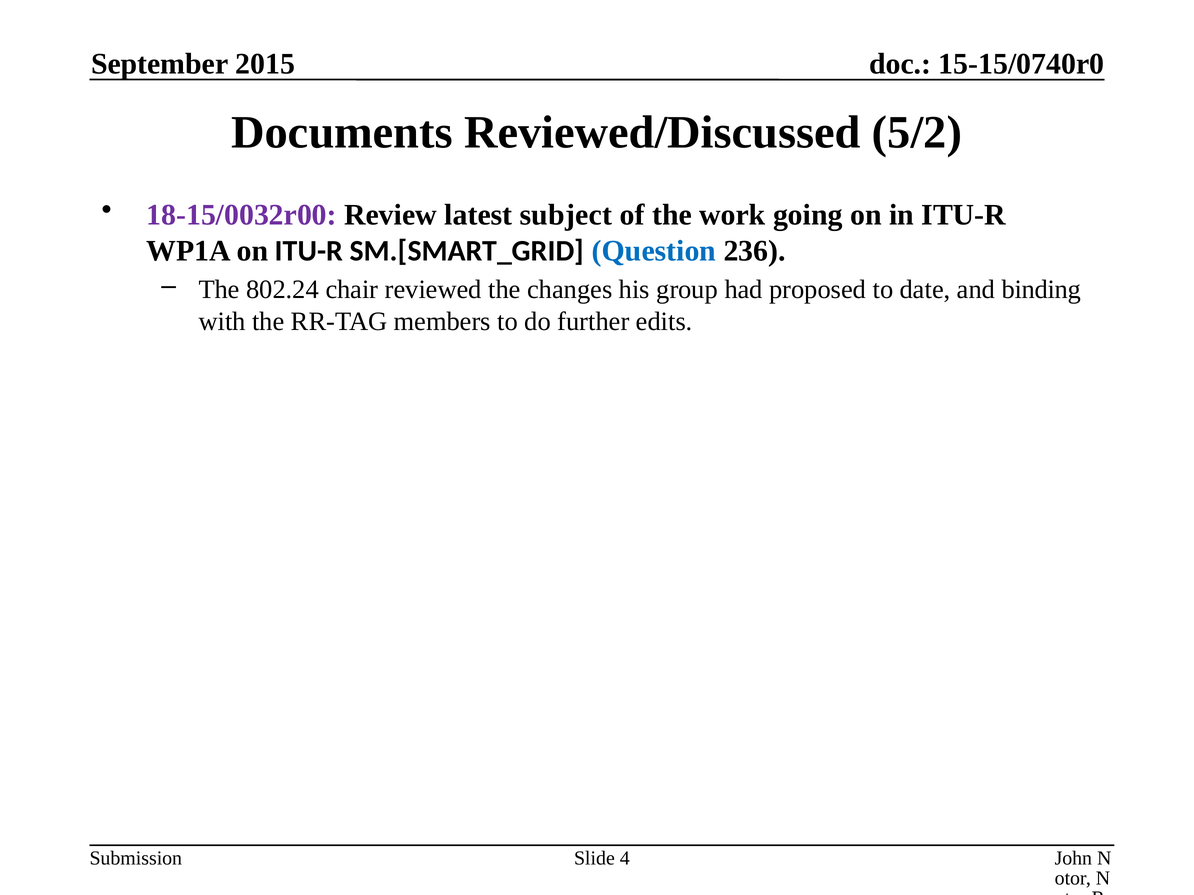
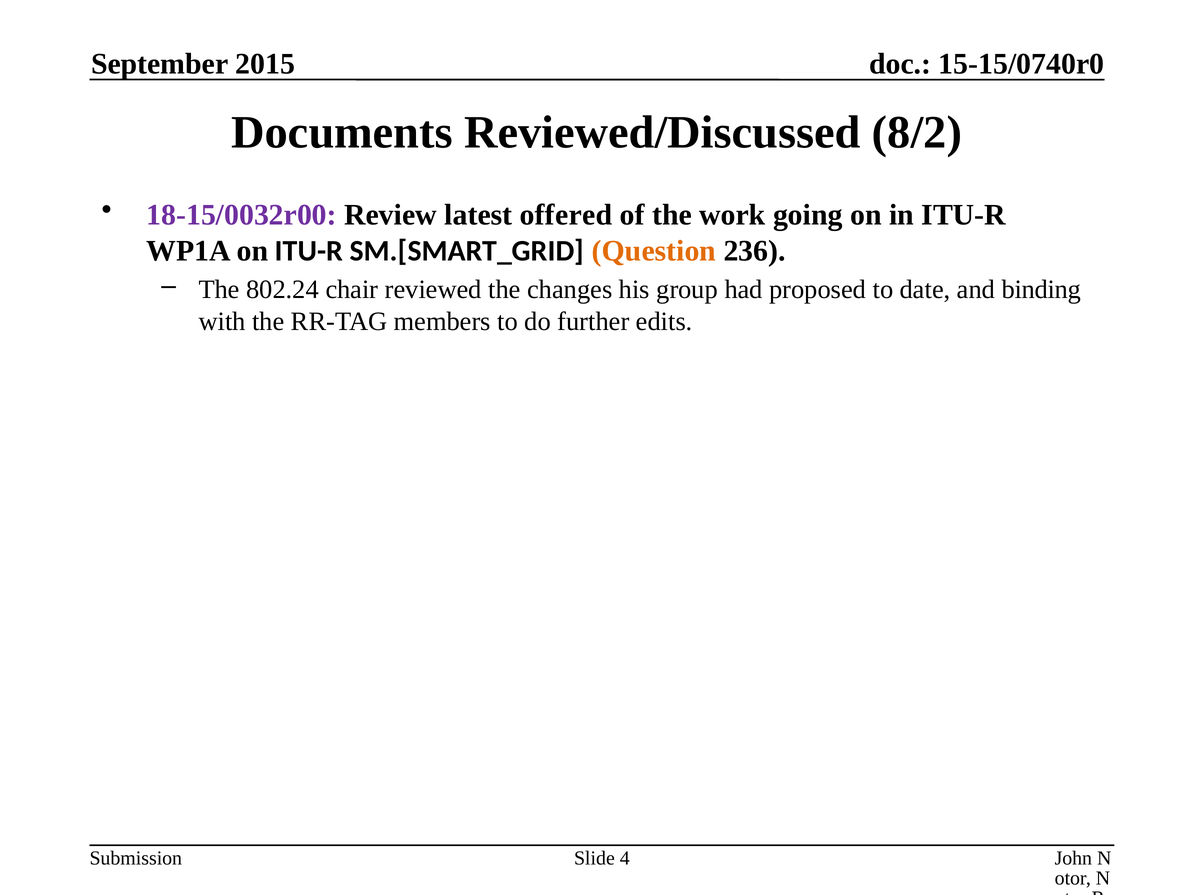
5/2: 5/2 -> 8/2
subject: subject -> offered
Question colour: blue -> orange
